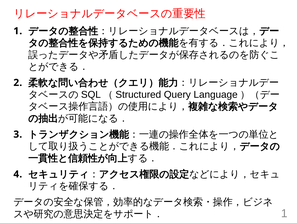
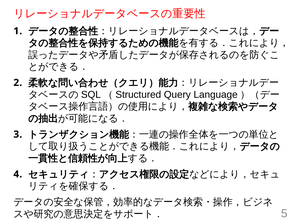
1 at (284, 213): 1 -> 5
